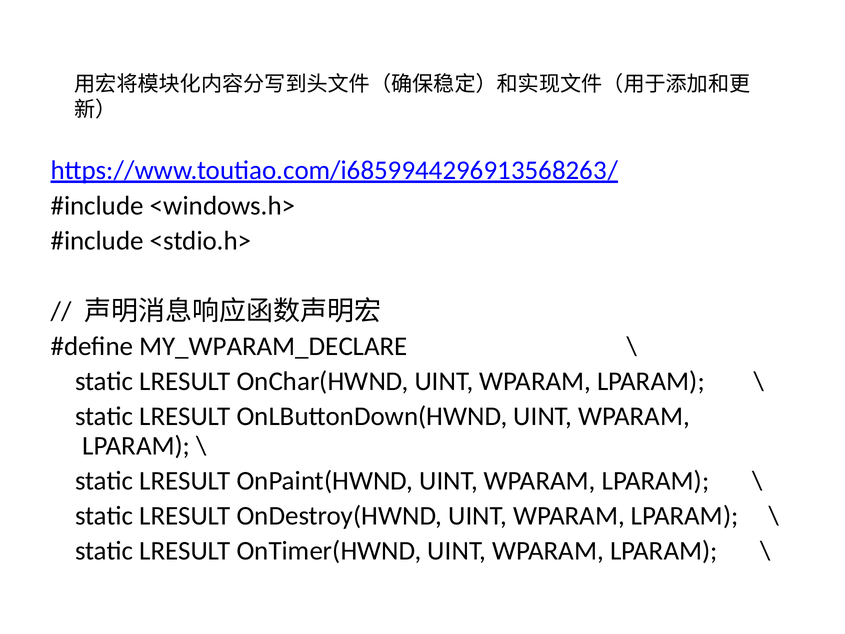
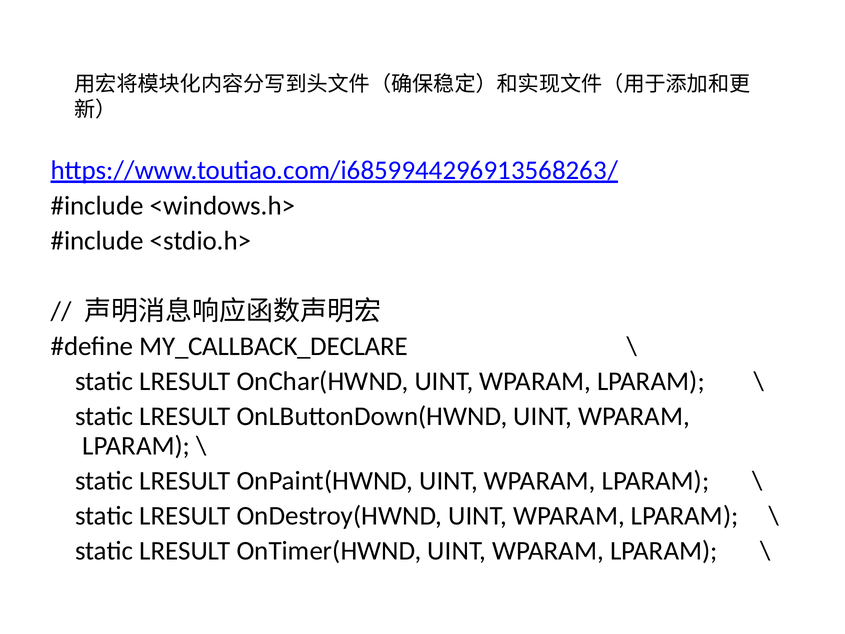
MY_WPARAM_DECLARE: MY_WPARAM_DECLARE -> MY_CALLBACK_DECLARE
